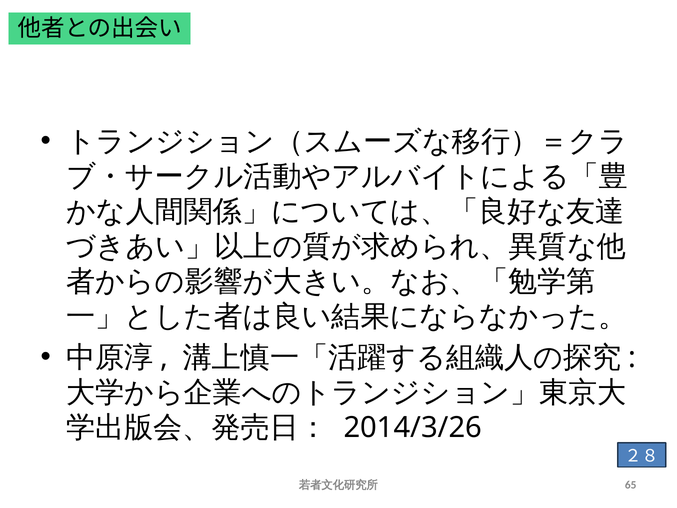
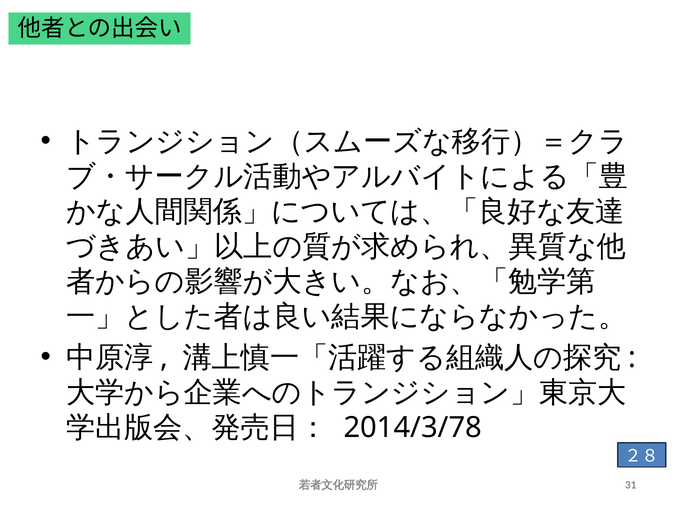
2014/3/26: 2014/3/26 -> 2014/3/78
65: 65 -> 31
